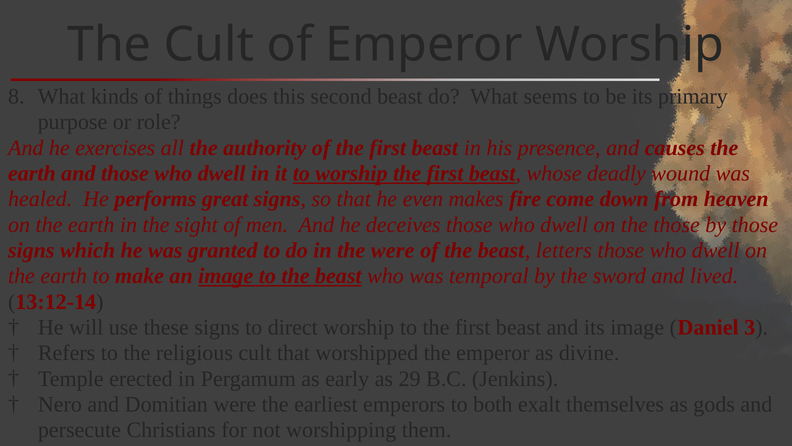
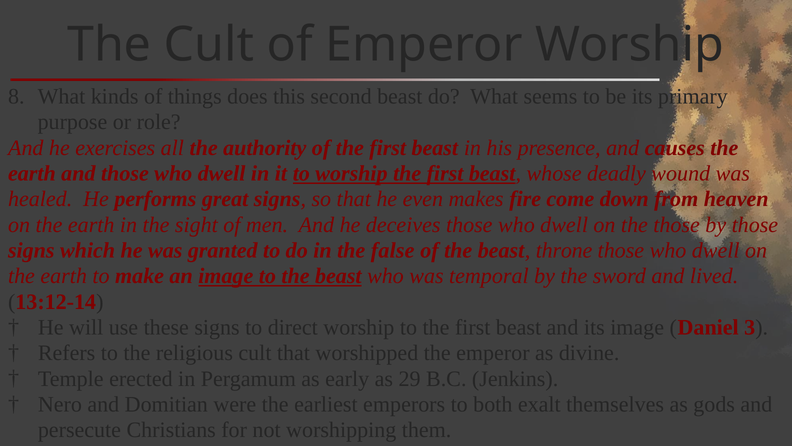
the were: were -> false
letters: letters -> throne
